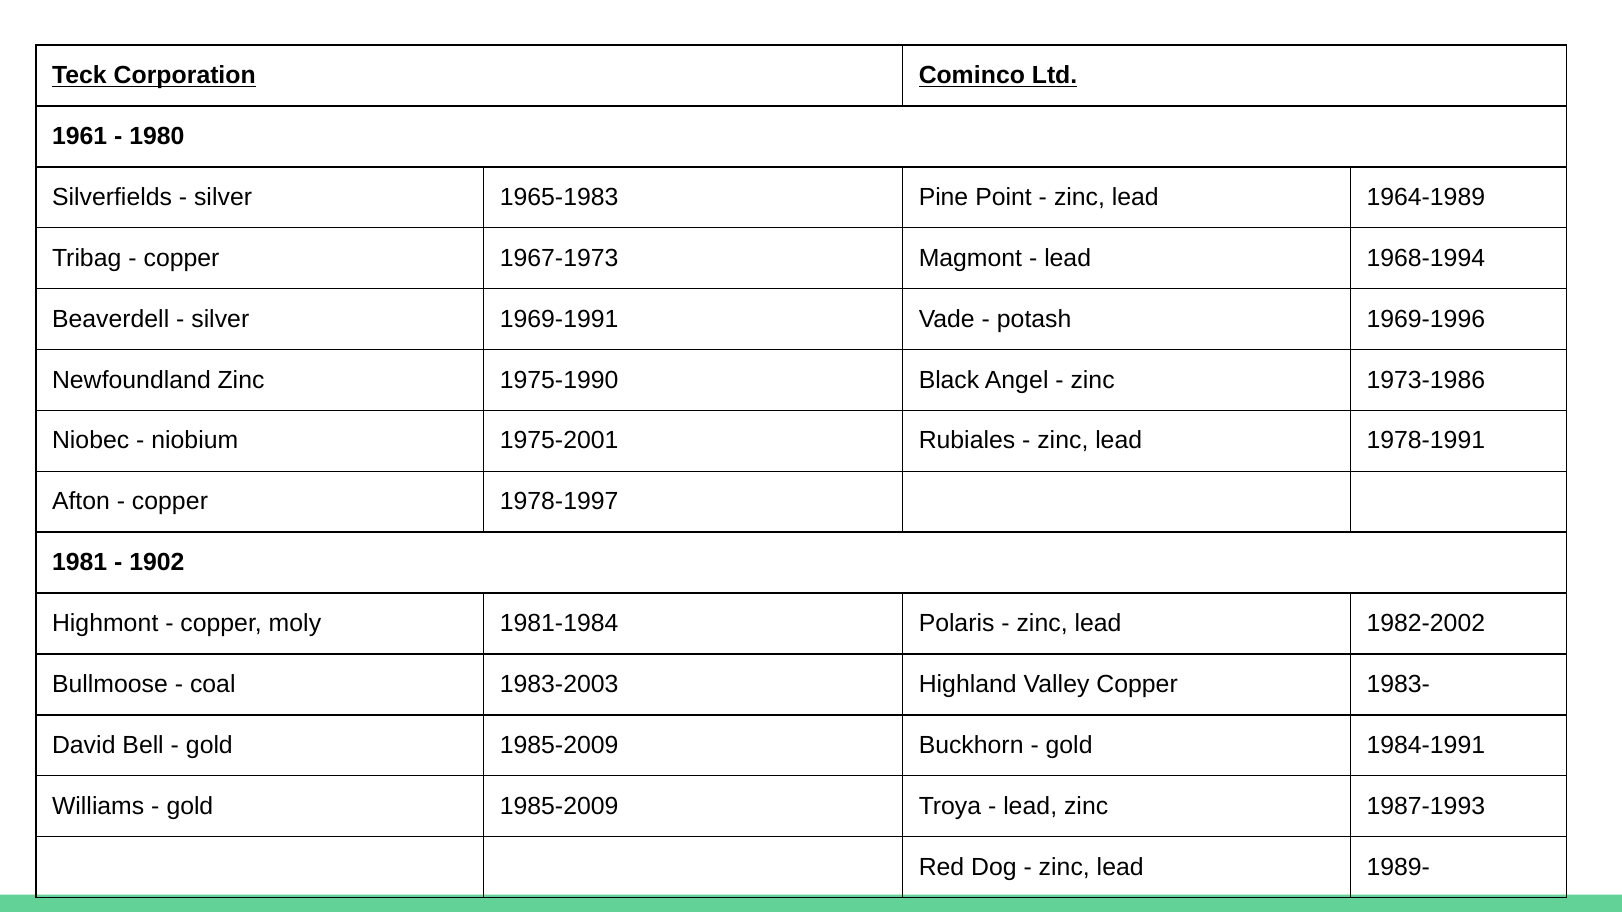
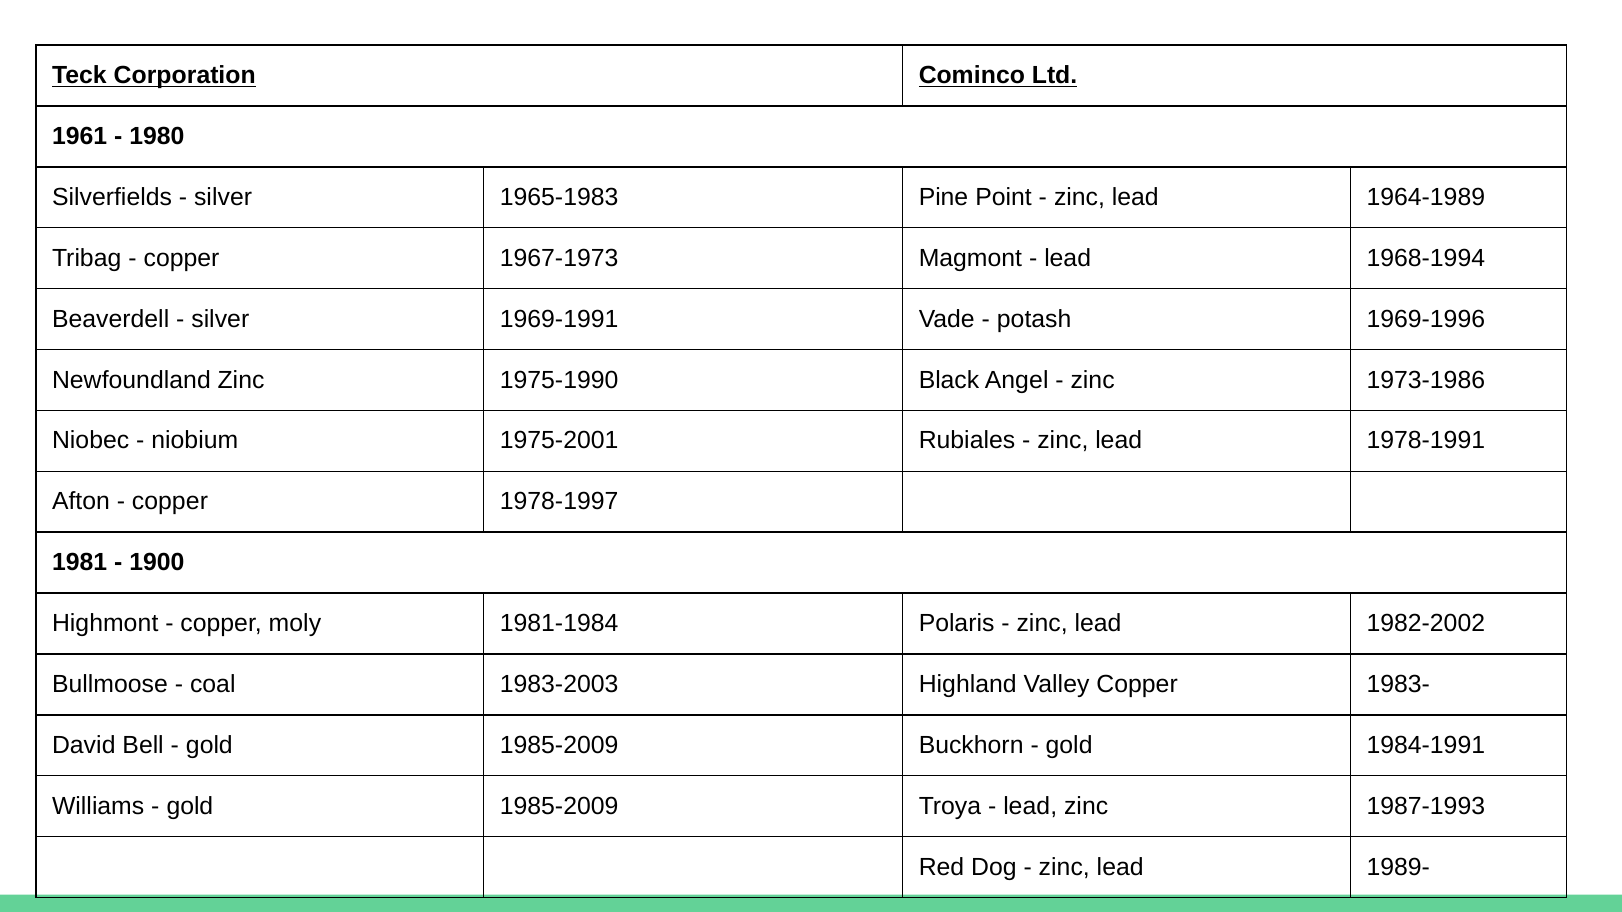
1902: 1902 -> 1900
